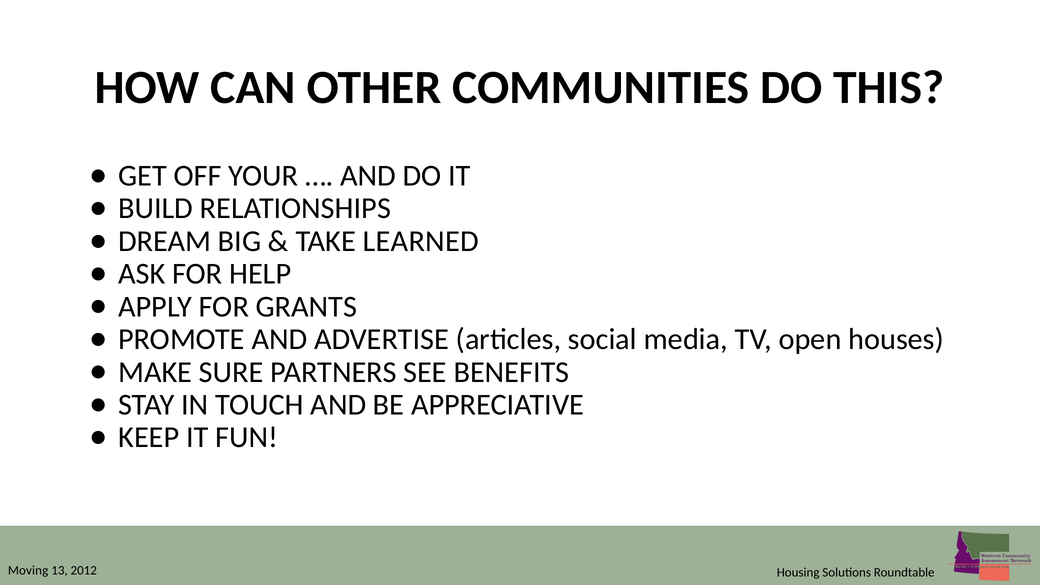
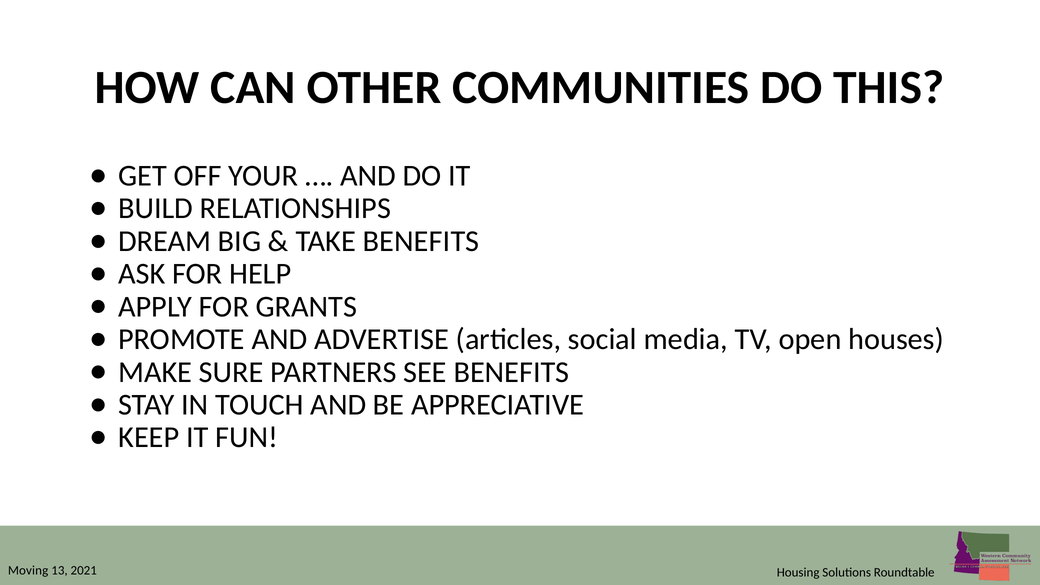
TAKE LEARNED: LEARNED -> BENEFITS
2012: 2012 -> 2021
